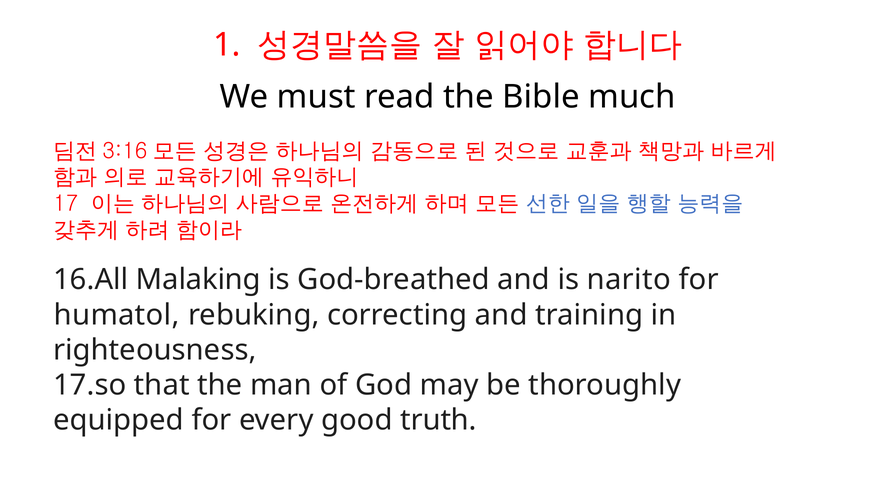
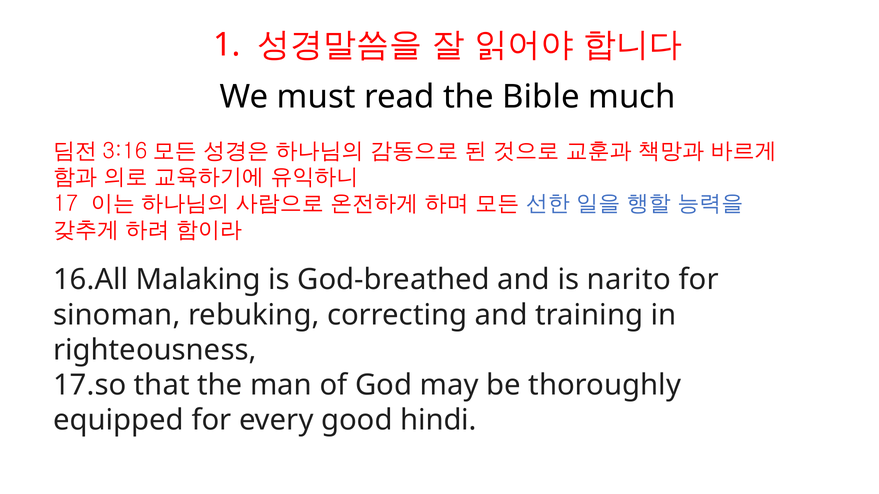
humatol: humatol -> sinoman
truth: truth -> hindi
